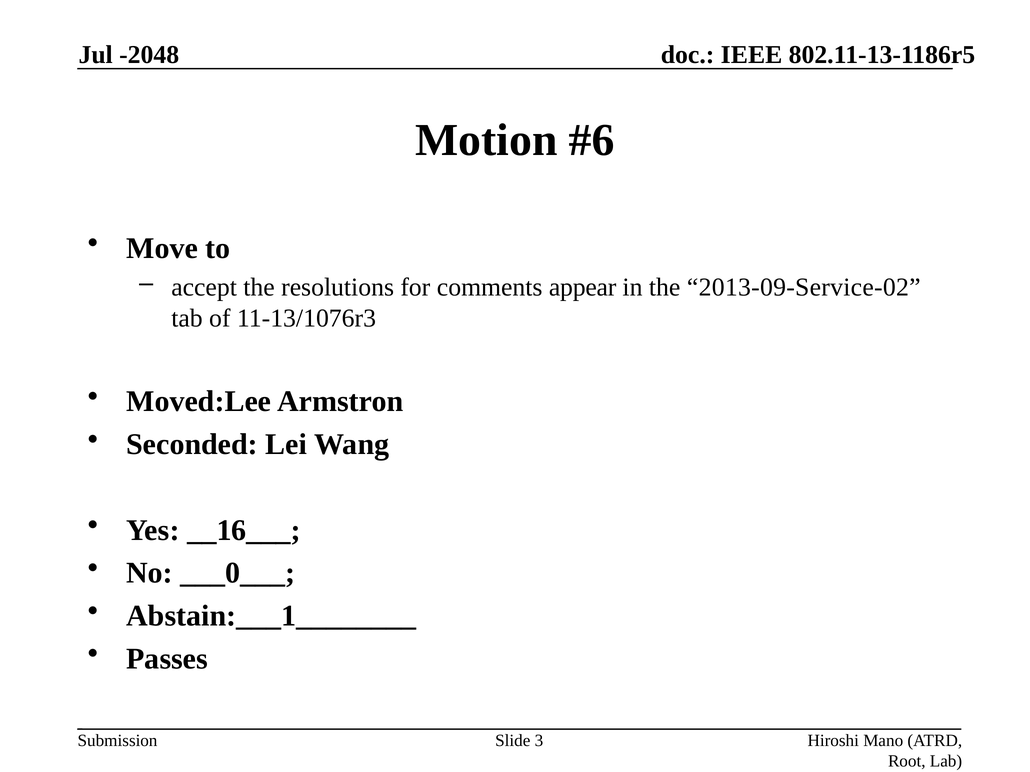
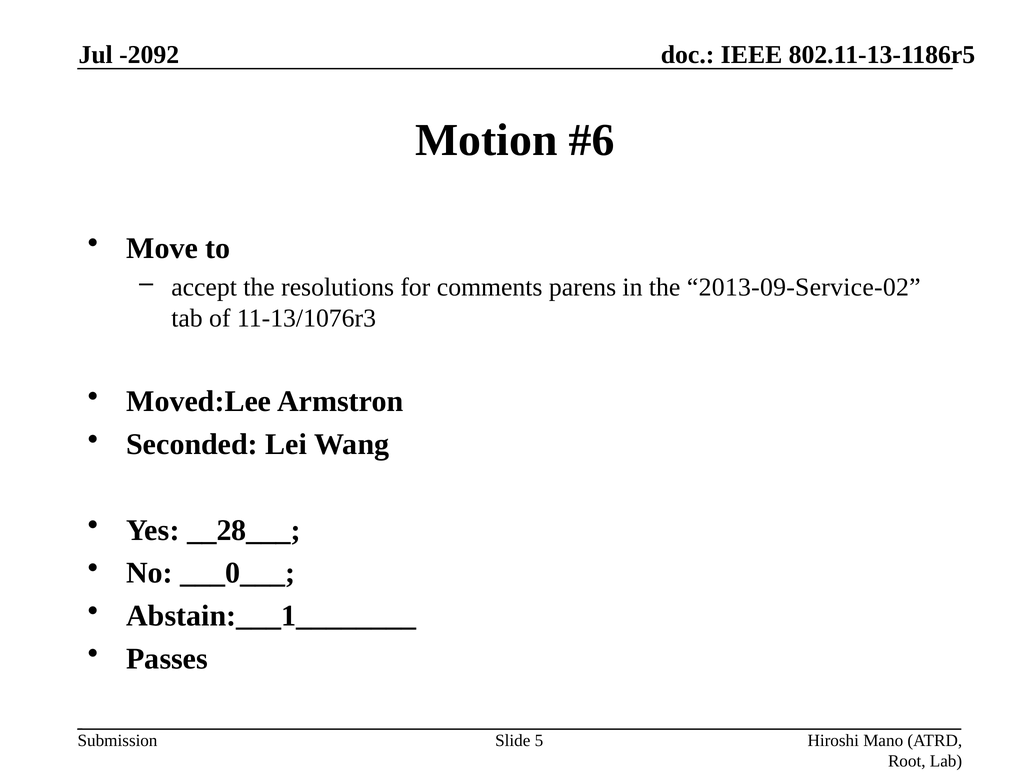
-2048: -2048 -> -2092
appear: appear -> parens
__16___: __16___ -> __28___
3: 3 -> 5
